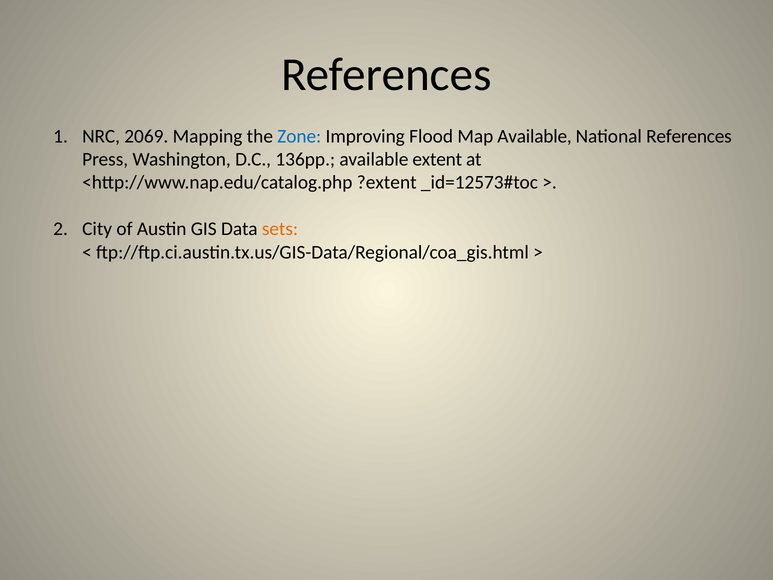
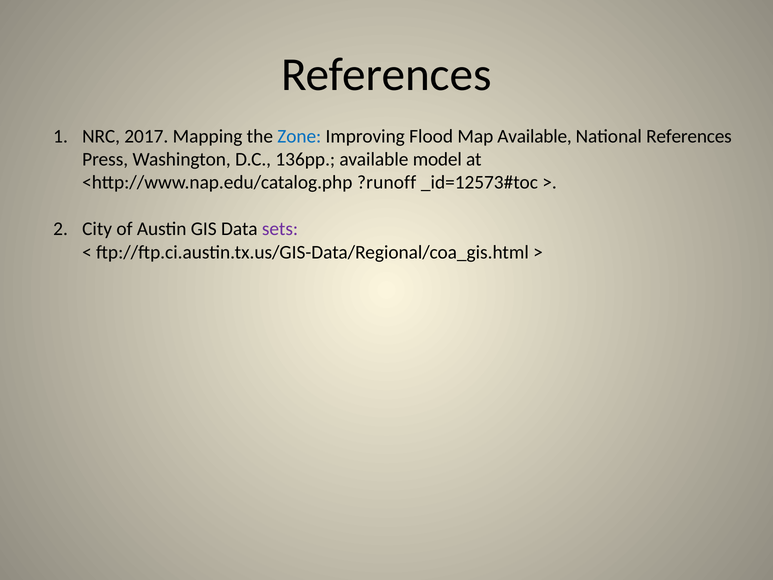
2069: 2069 -> 2017
extent: extent -> model
?extent: ?extent -> ?runoff
sets colour: orange -> purple
